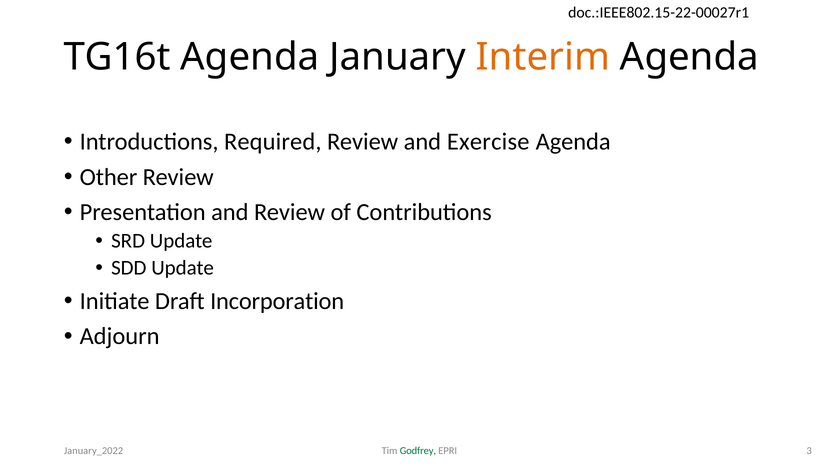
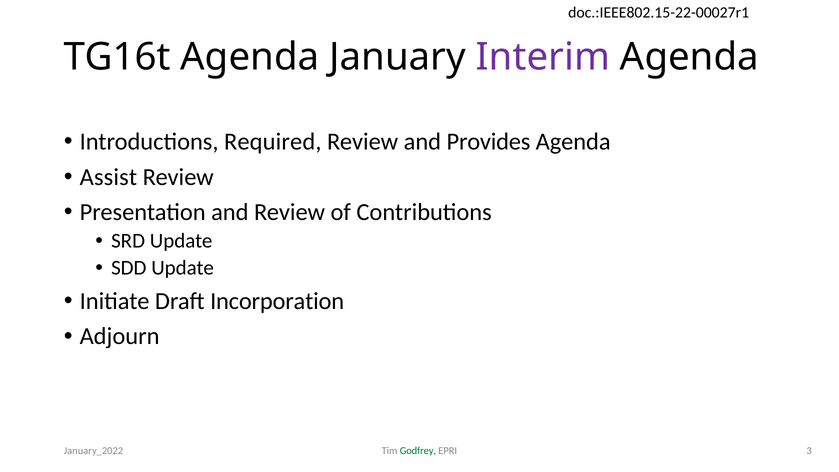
Interim colour: orange -> purple
Exercise: Exercise -> Provides
Other: Other -> Assist
